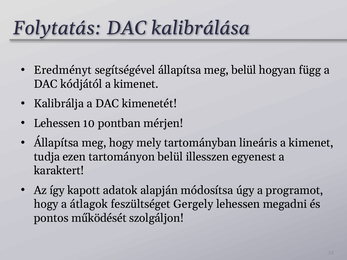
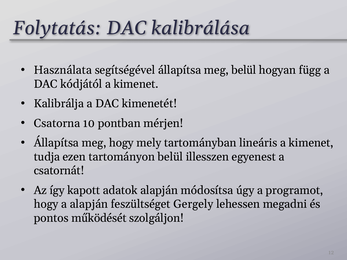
Eredményt: Eredményt -> Használata
Lehessen at (57, 123): Lehessen -> Csatorna
karaktert: karaktert -> csatornát
a átlagok: átlagok -> alapján
